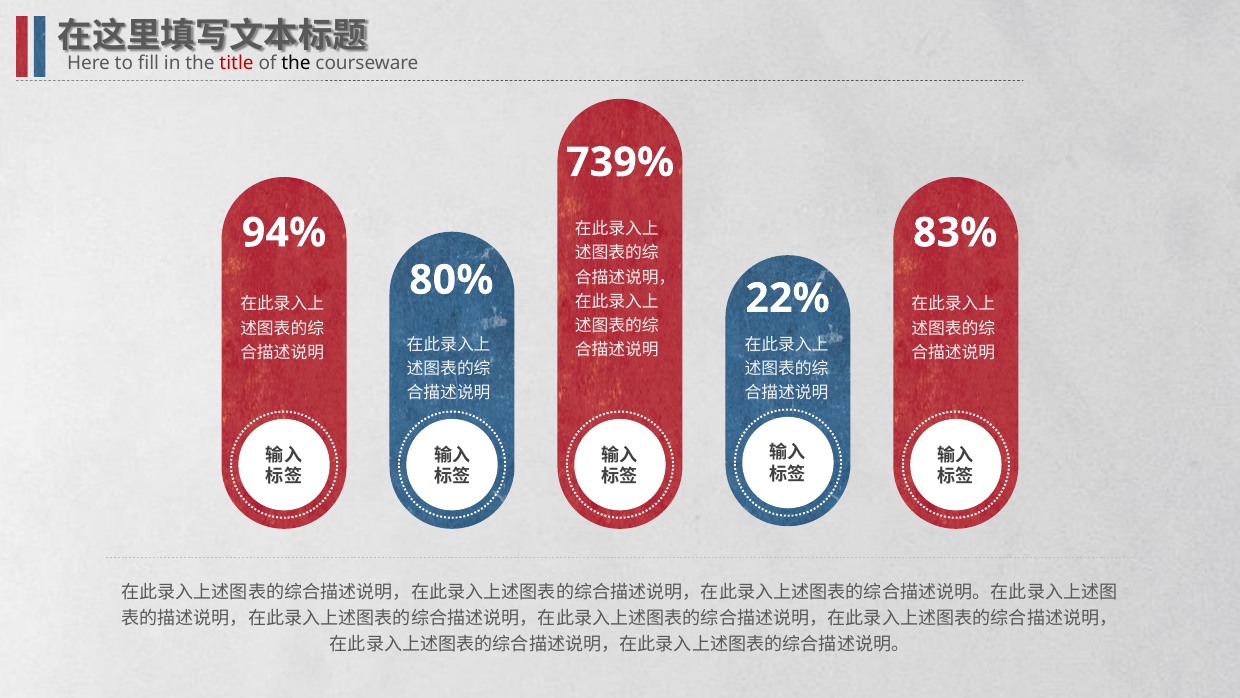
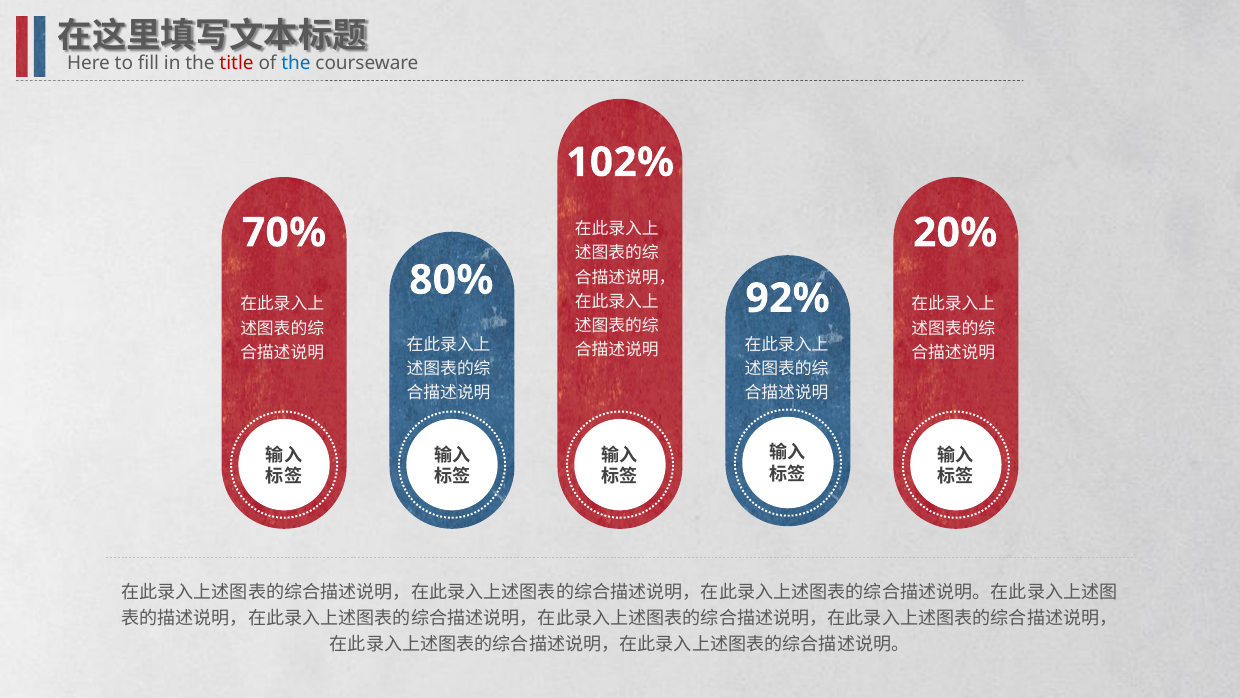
the at (296, 63) colour: black -> blue
739%: 739% -> 102%
94%: 94% -> 70%
83%: 83% -> 20%
22%: 22% -> 92%
